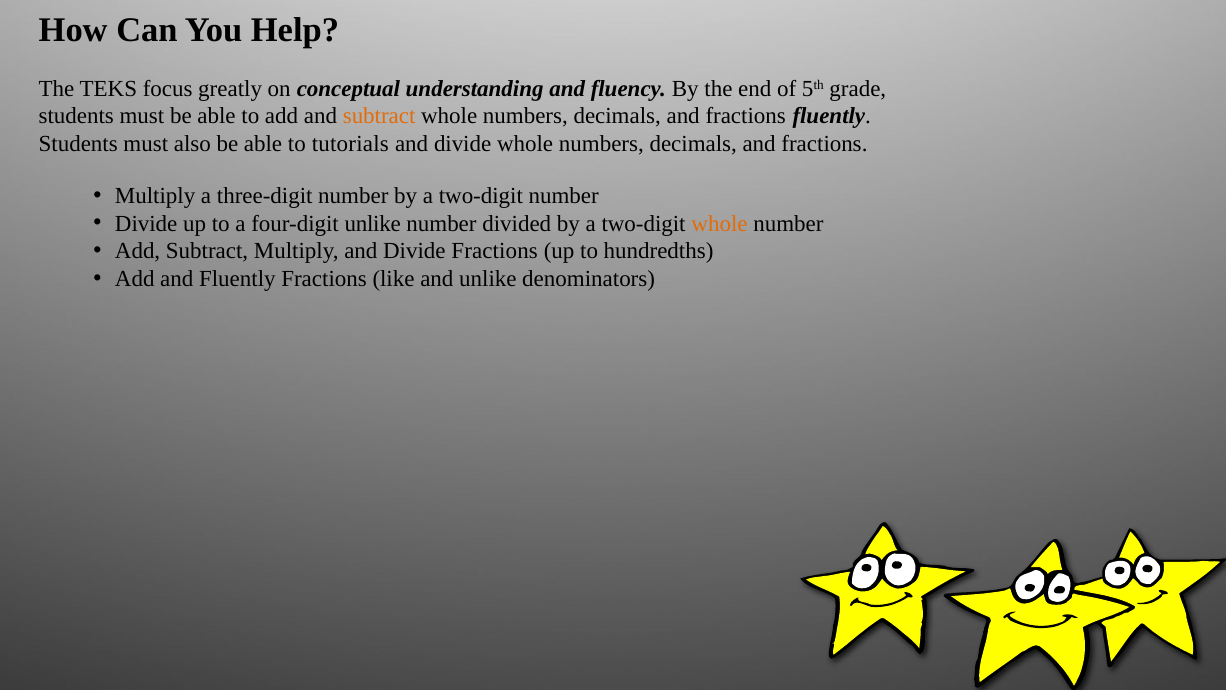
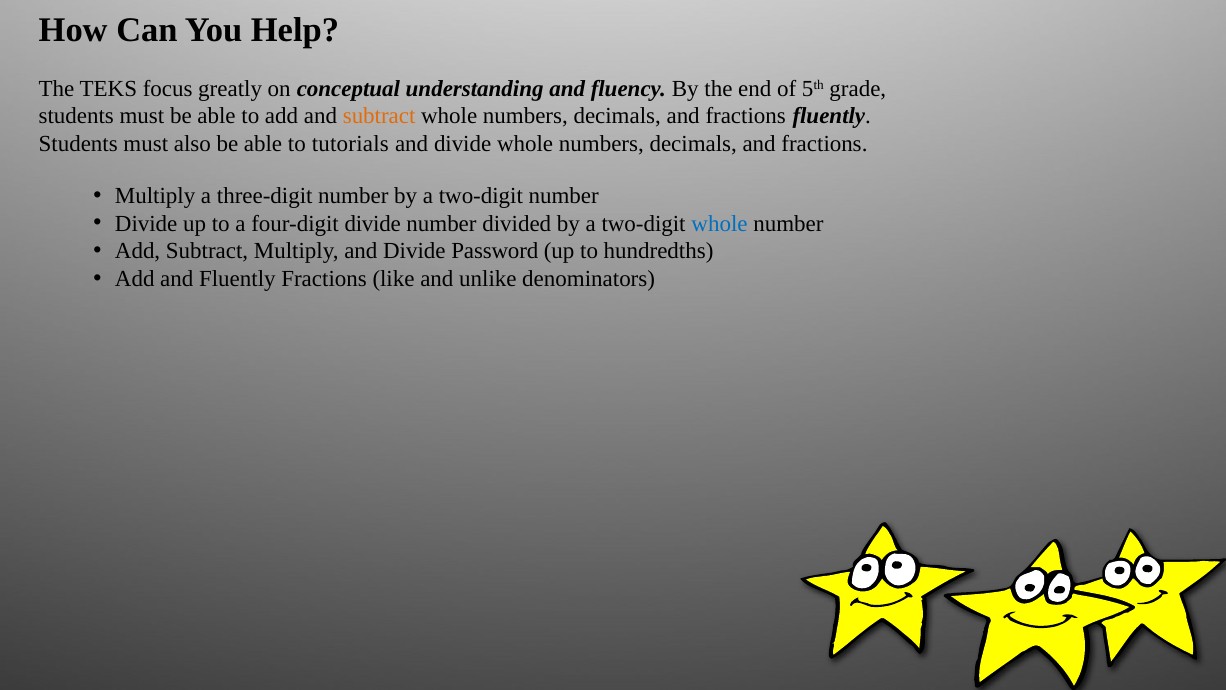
four-digit unlike: unlike -> divide
whole at (720, 223) colour: orange -> blue
Divide Fractions: Fractions -> Password
